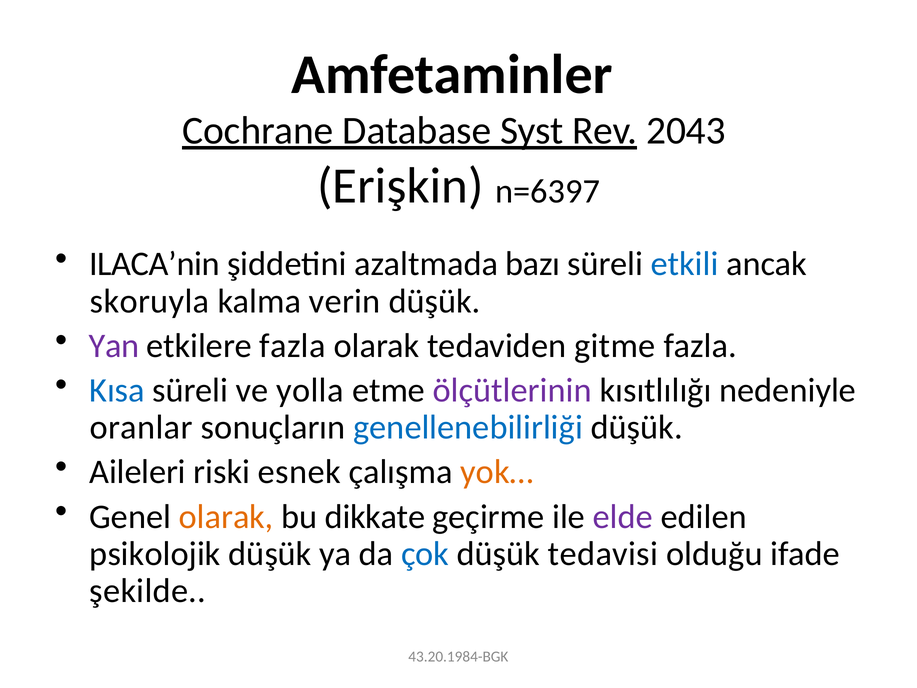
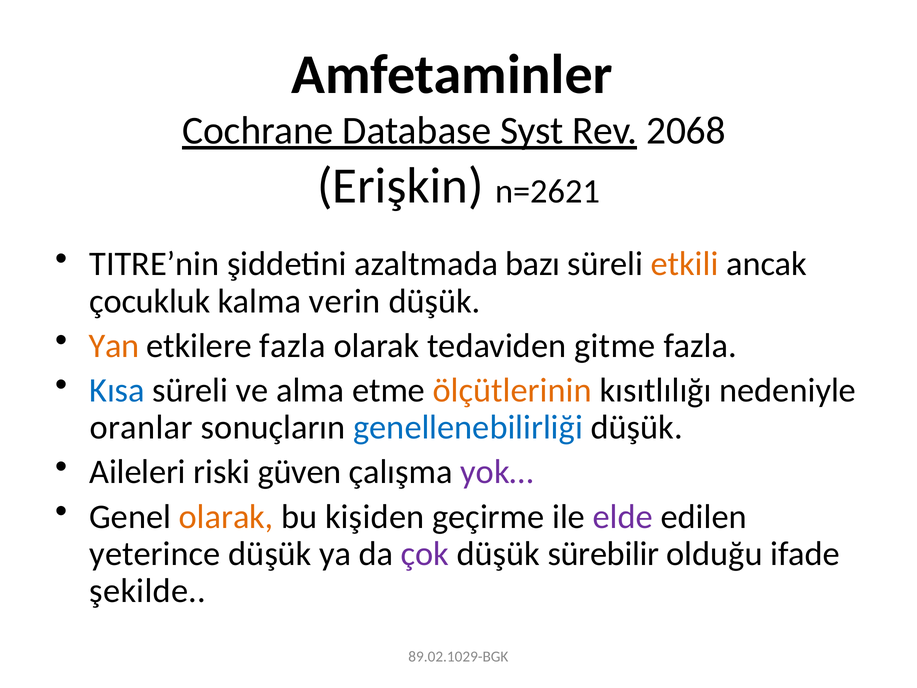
2043: 2043 -> 2068
n=6397: n=6397 -> n=2621
ILACA’nin: ILACA’nin -> TITRE’nin
etkili colour: blue -> orange
skoruyla: skoruyla -> çocukluk
Yan colour: purple -> orange
yolla: yolla -> alma
ölçütlerinin colour: purple -> orange
esnek: esnek -> güven
yok… colour: orange -> purple
dikkate: dikkate -> kişiden
psikolojik: psikolojik -> yeterince
çok colour: blue -> purple
tedavisi: tedavisi -> sürebilir
43.20.1984-BGK: 43.20.1984-BGK -> 89.02.1029-BGK
